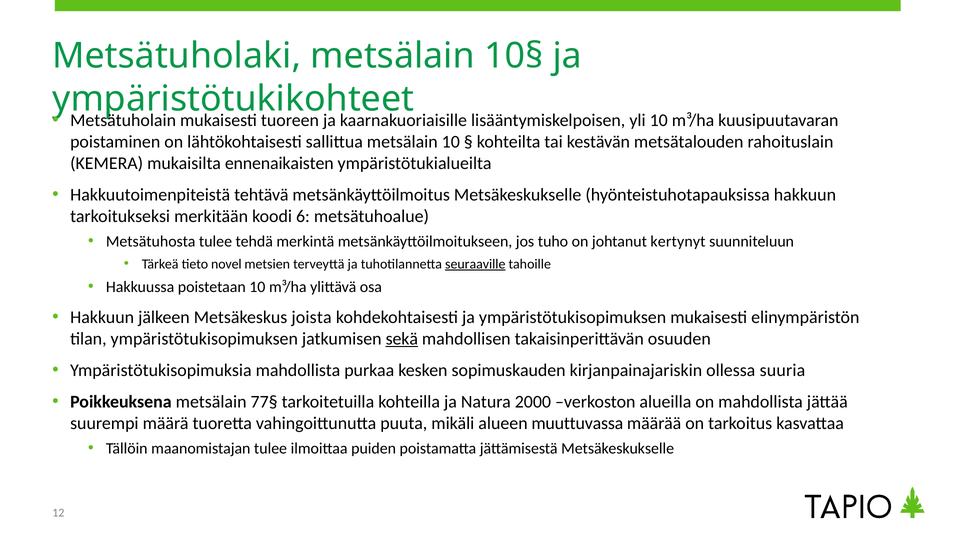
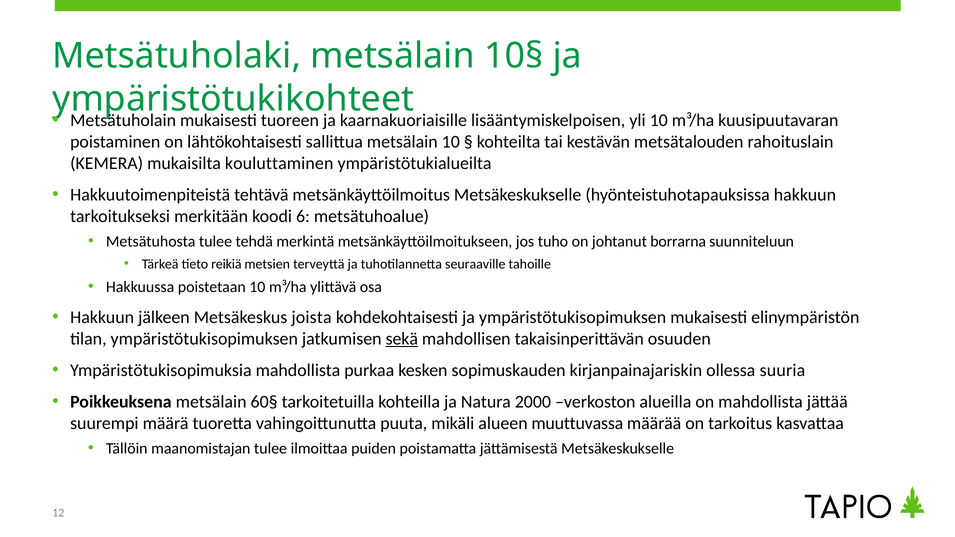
ennenaikaisten: ennenaikaisten -> kouluttaminen
kertynyt: kertynyt -> borrarna
novel: novel -> reikiä
seuraaville underline: present -> none
77§: 77§ -> 60§
